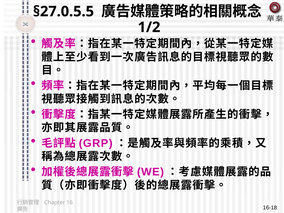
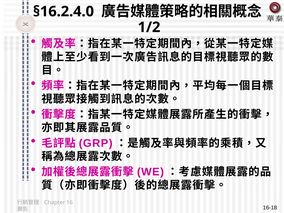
§27.0.5.5: §27.0.5.5 -> §16.2.4.0
